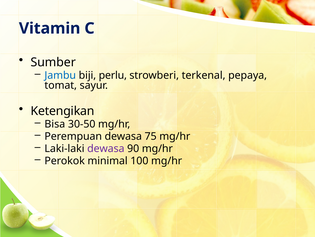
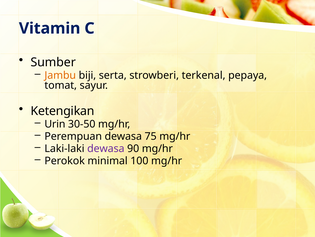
Jambu colour: blue -> orange
perlu: perlu -> serta
Bisa: Bisa -> Urin
